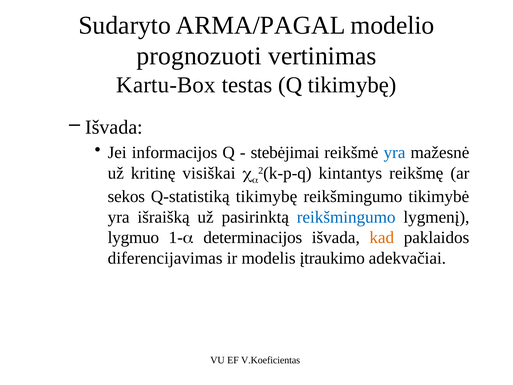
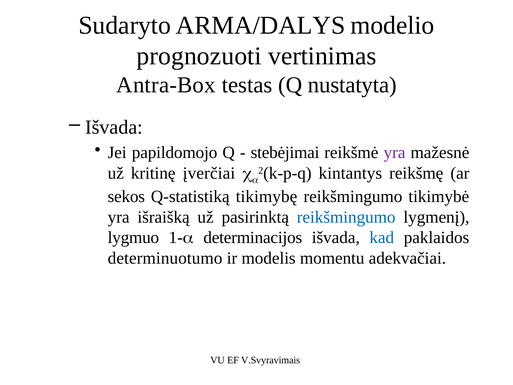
ARMA/PAGAL: ARMA/PAGAL -> ARMA/DALYS
Kartu-Box: Kartu-Box -> Antra-Box
Q tikimybę: tikimybę -> nustatyta
informacijos: informacijos -> papildomojo
yra at (395, 153) colour: blue -> purple
visiškai: visiškai -> įverčiai
kad colour: orange -> blue
diferencijavimas: diferencijavimas -> determinuotumo
įtraukimo: įtraukimo -> momentu
V.Koeficientas: V.Koeficientas -> V.Svyravimais
